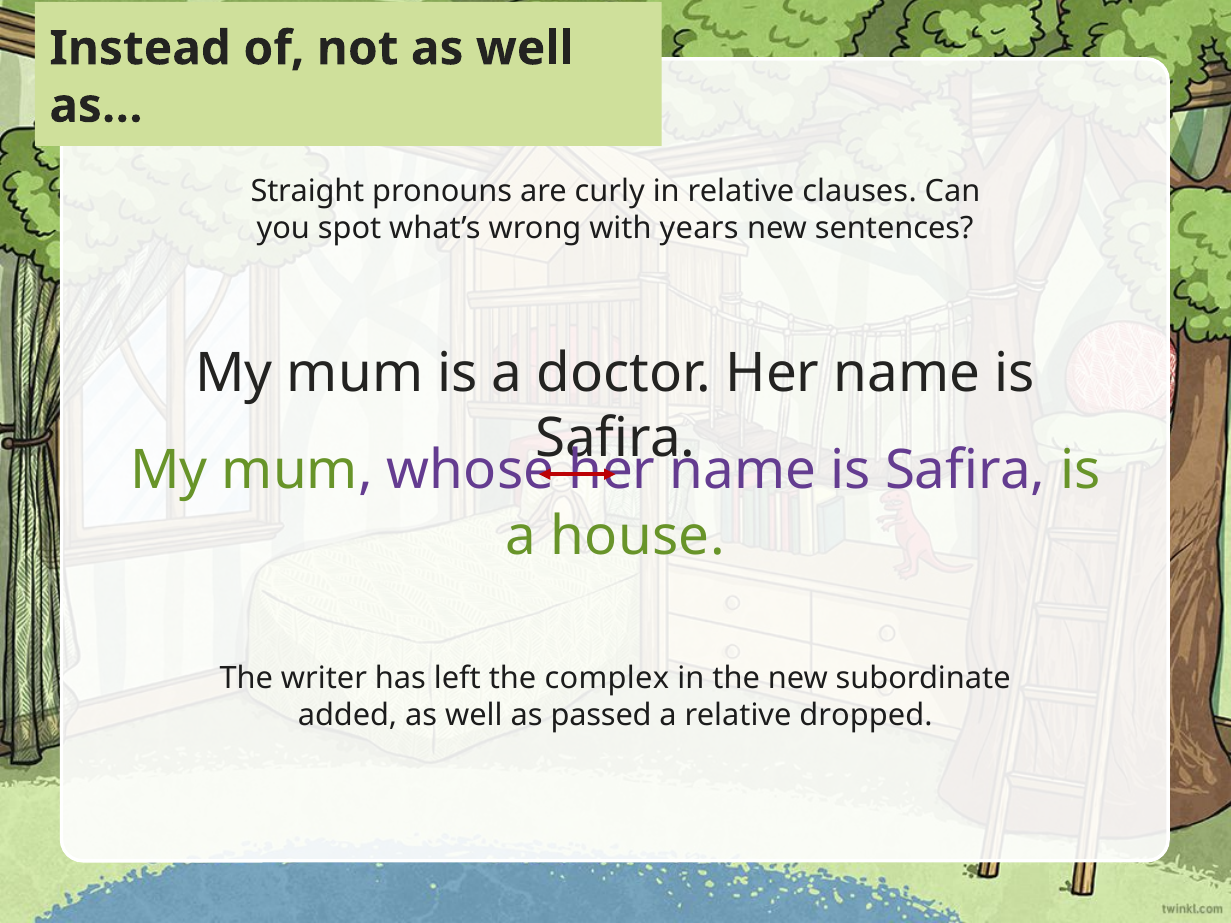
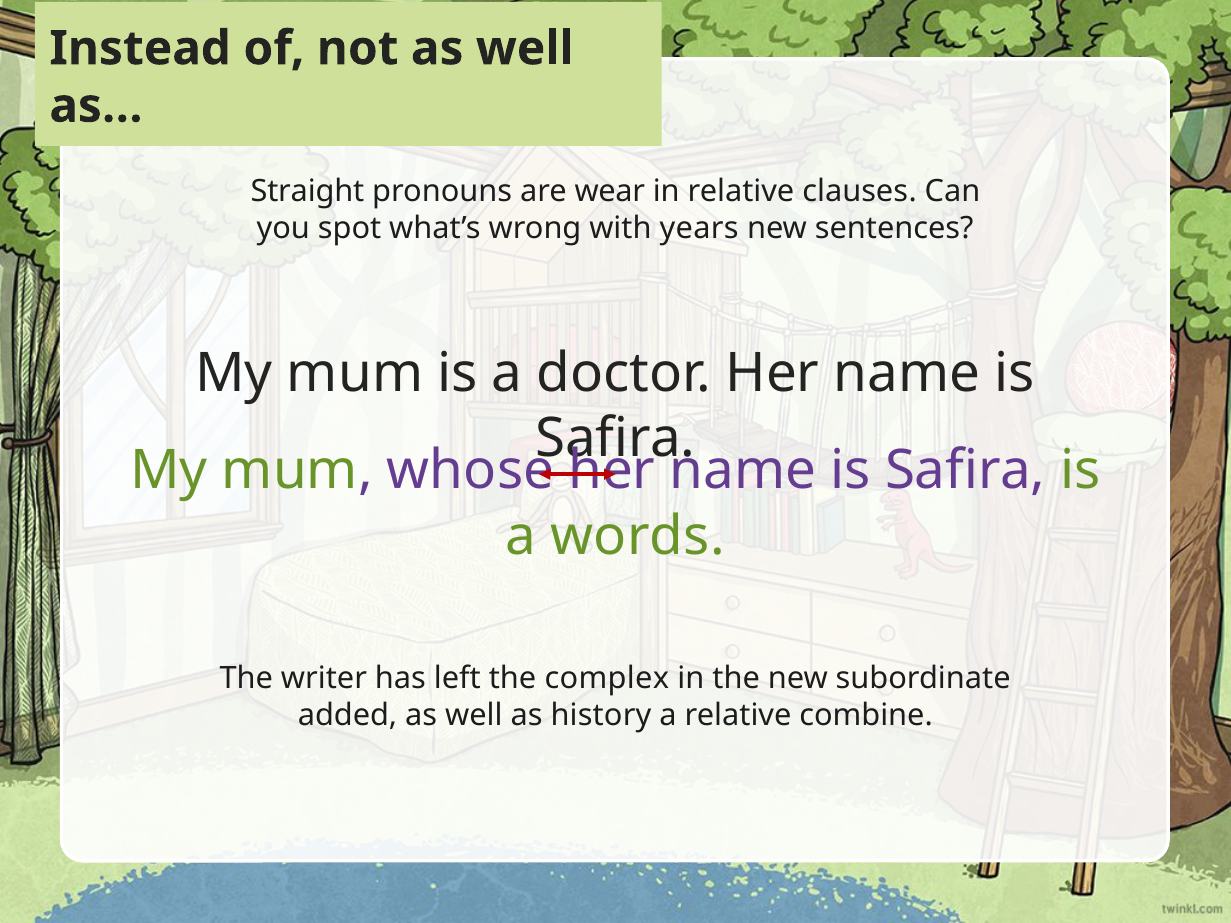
curly: curly -> wear
house: house -> words
passed: passed -> history
dropped: dropped -> combine
